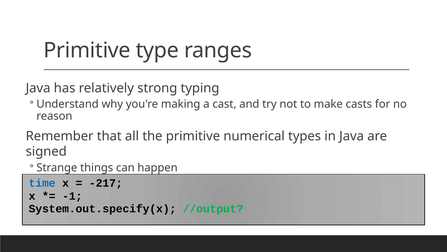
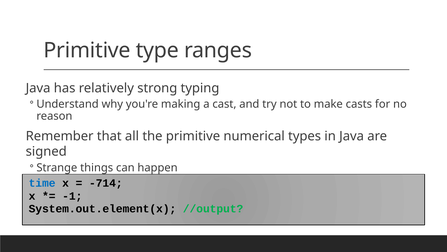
-217: -217 -> -714
System.out.specify(x: System.out.specify(x -> System.out.element(x
